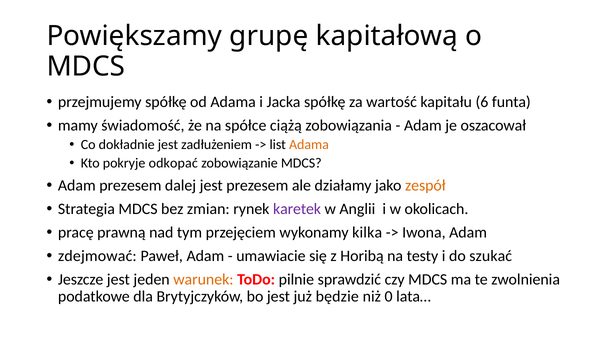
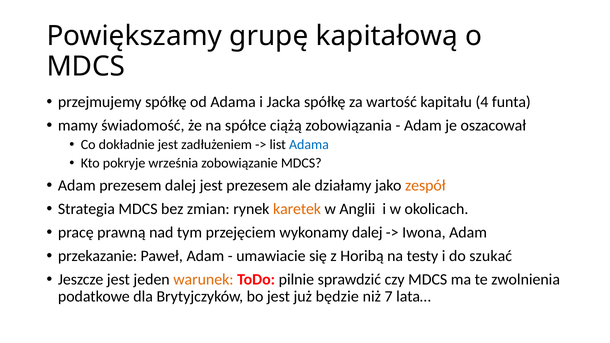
6: 6 -> 4
Adama at (309, 145) colour: orange -> blue
odkopać: odkopać -> września
karetek colour: purple -> orange
wykonamy kilka: kilka -> dalej
zdejmować: zdejmować -> przekazanie
0: 0 -> 7
